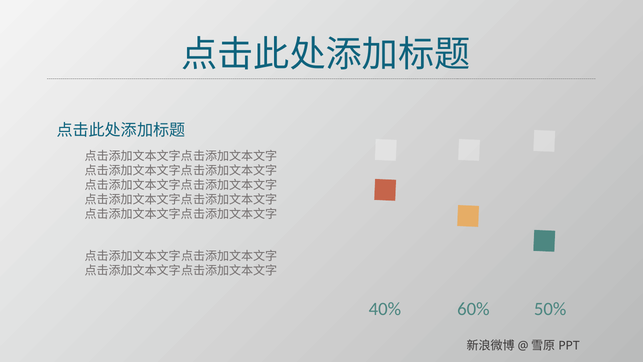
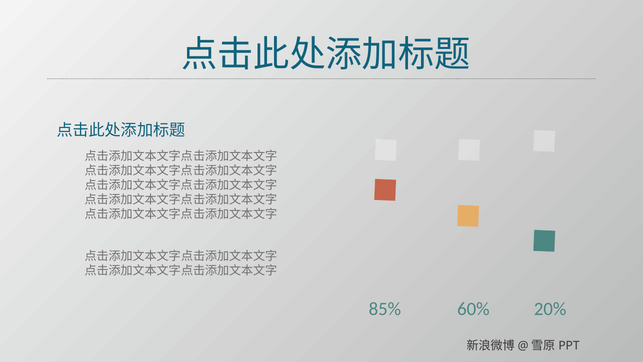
40%: 40% -> 85%
50%: 50% -> 20%
